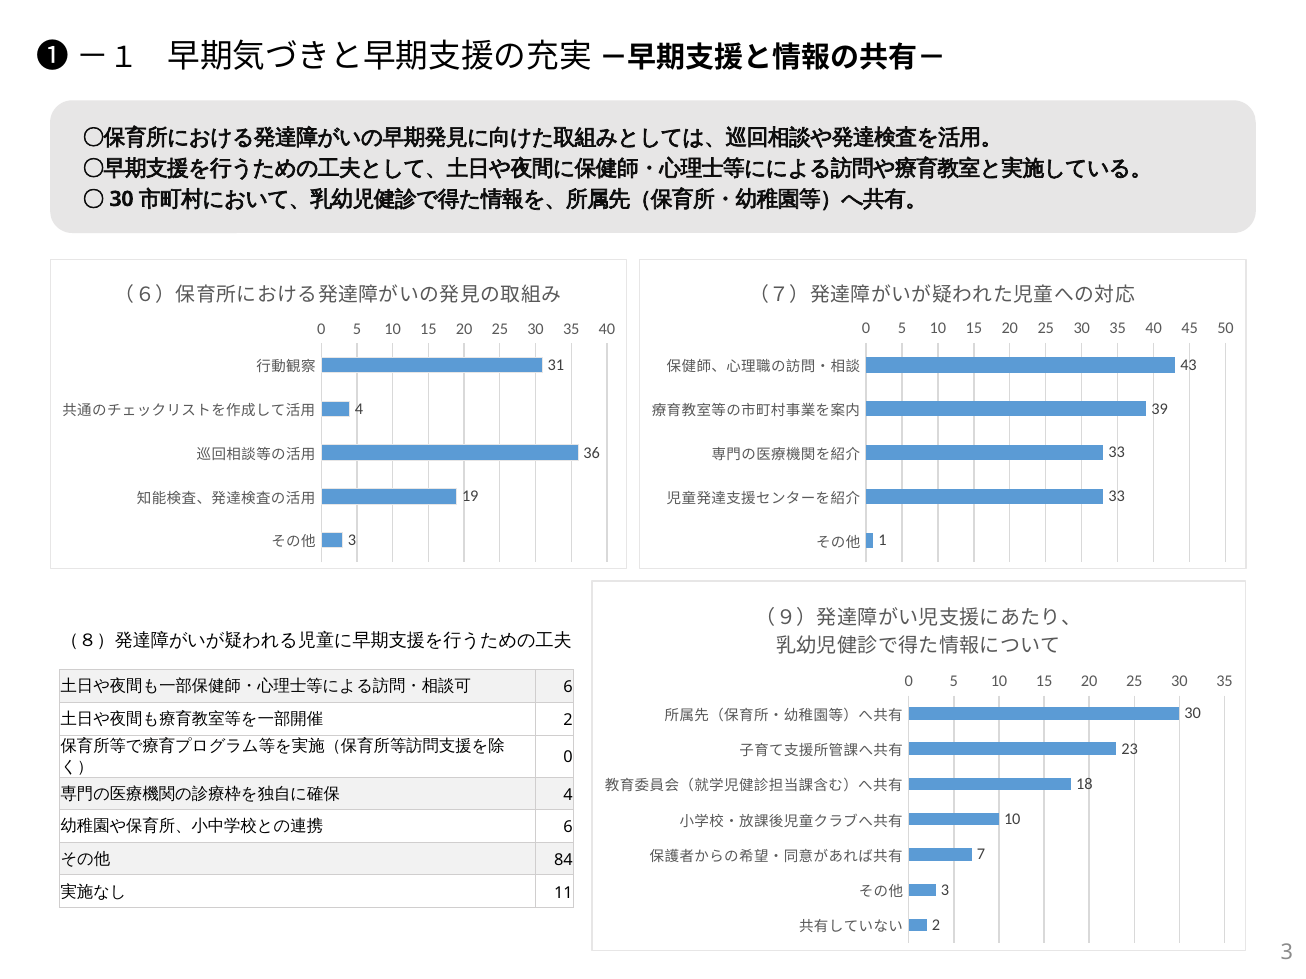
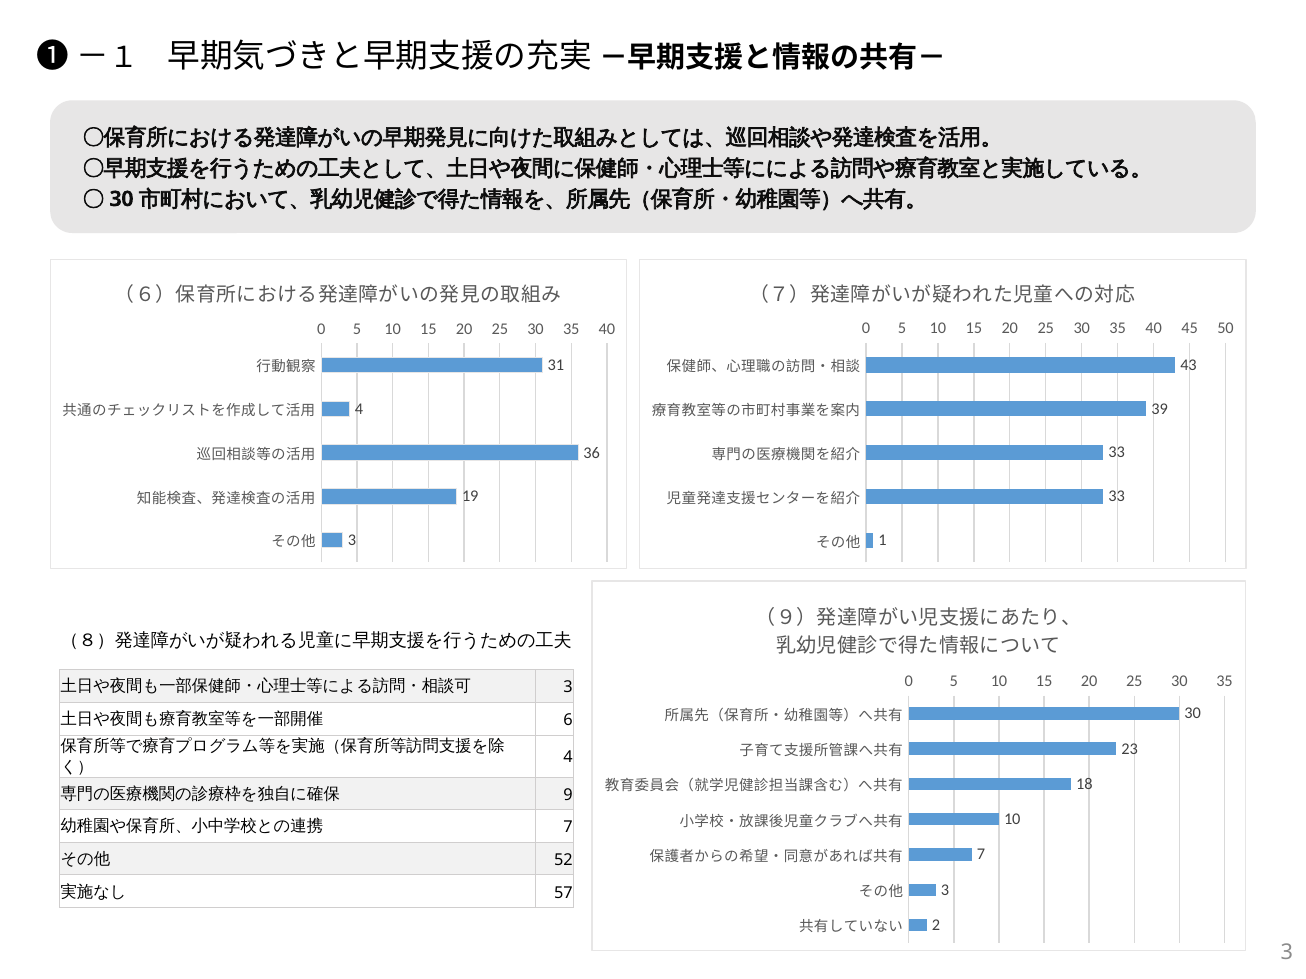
6 at (568, 688): 6 -> 3
2 at (568, 720): 2 -> 6
0 at (568, 758): 0 -> 4
4 at (568, 795): 4 -> 9
6 at (568, 828): 6 -> 7
84: 84 -> 52
11: 11 -> 57
